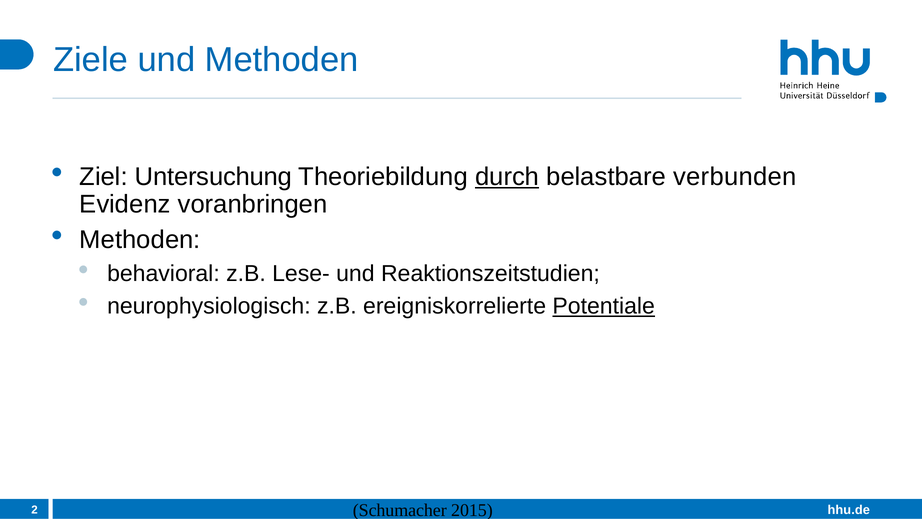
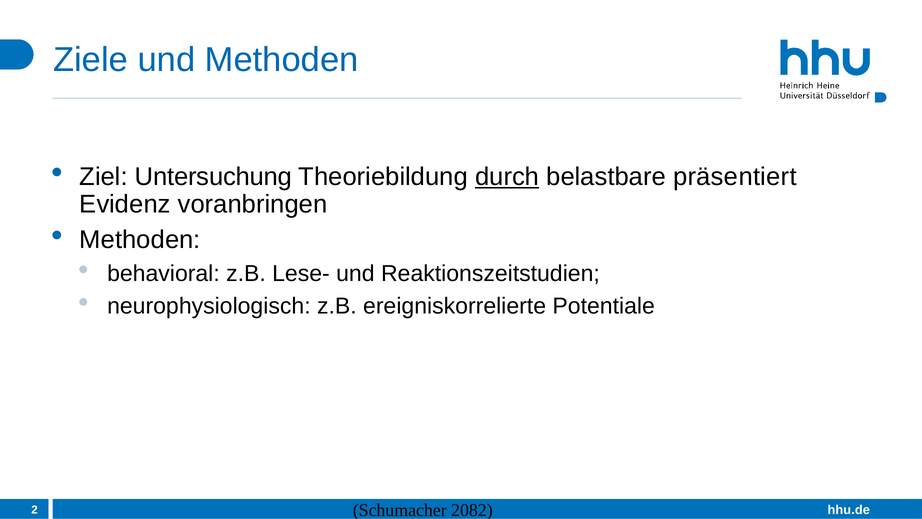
verbunden: verbunden -> präsentiert
Potentiale underline: present -> none
2015: 2015 -> 2082
